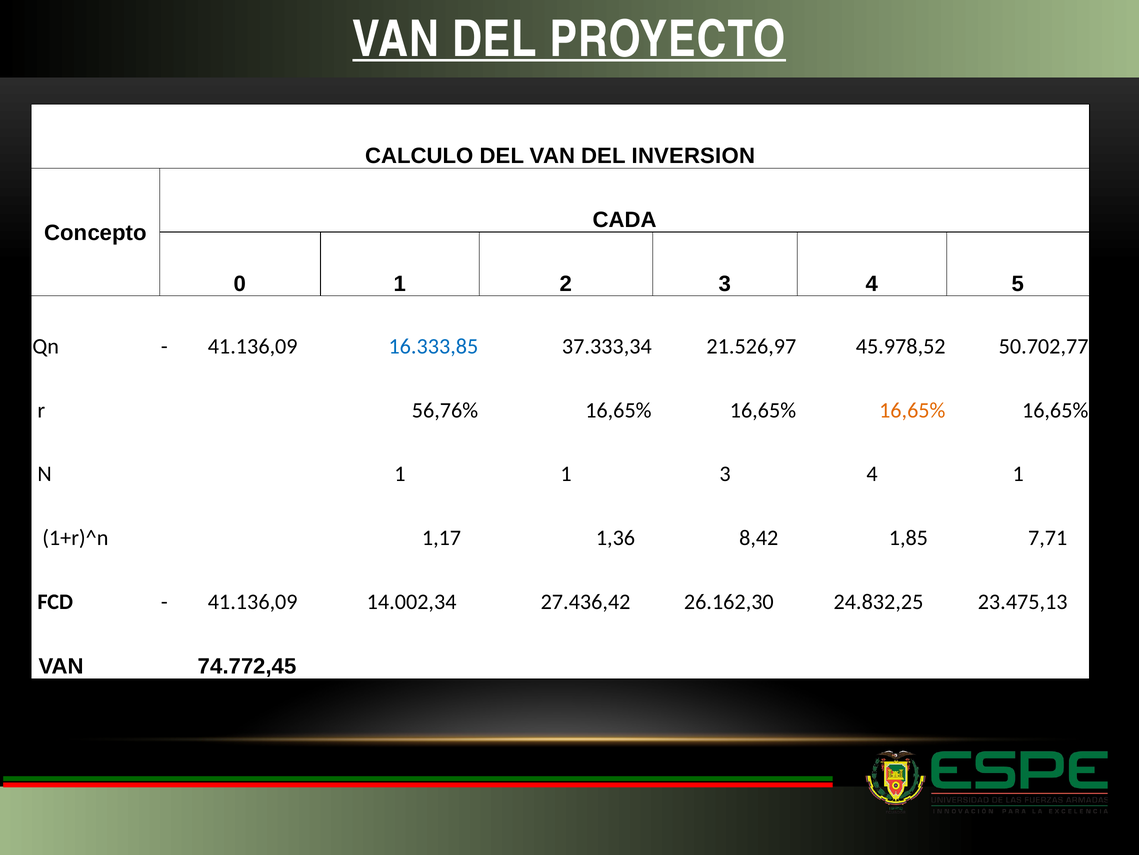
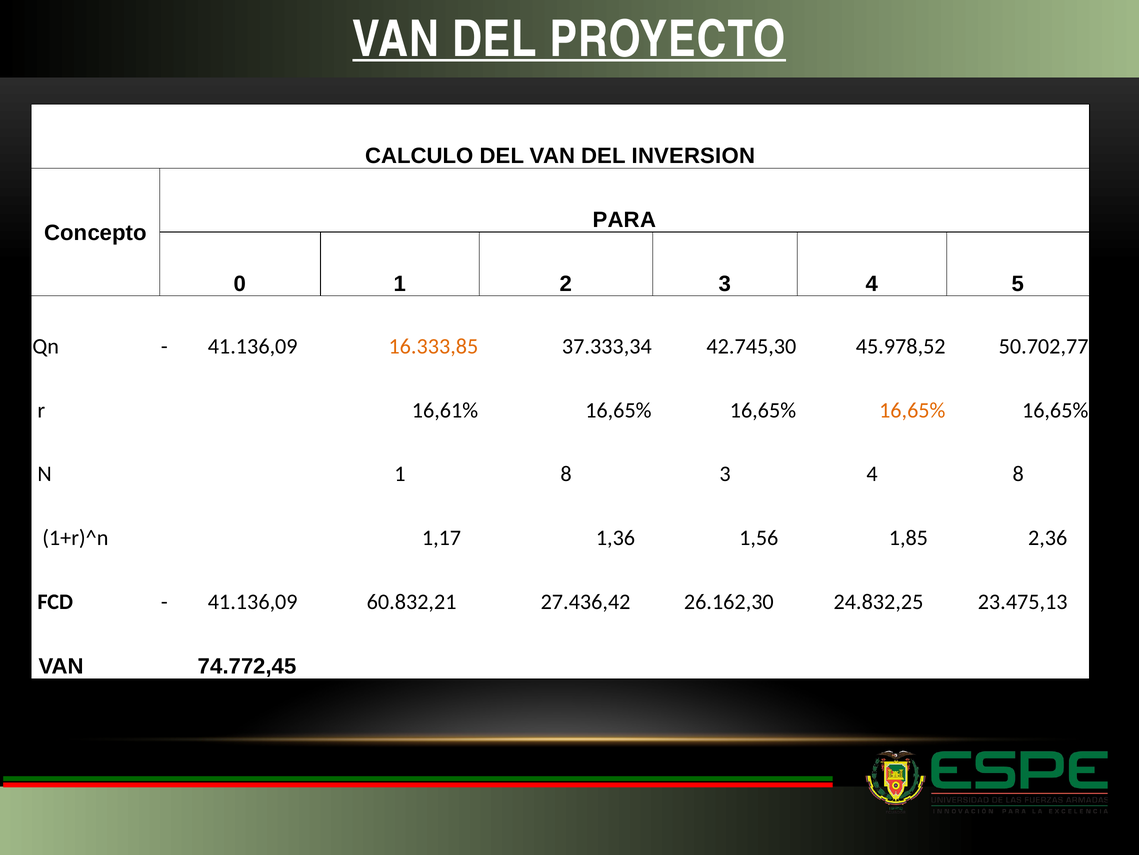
CADA: CADA -> PARA
16.333,85 colour: blue -> orange
21.526,97: 21.526,97 -> 42.745,30
56,76%: 56,76% -> 16,61%
1 1: 1 -> 8
4 1: 1 -> 8
8,42: 8,42 -> 1,56
7,71: 7,71 -> 2,36
14.002,34: 14.002,34 -> 60.832,21
